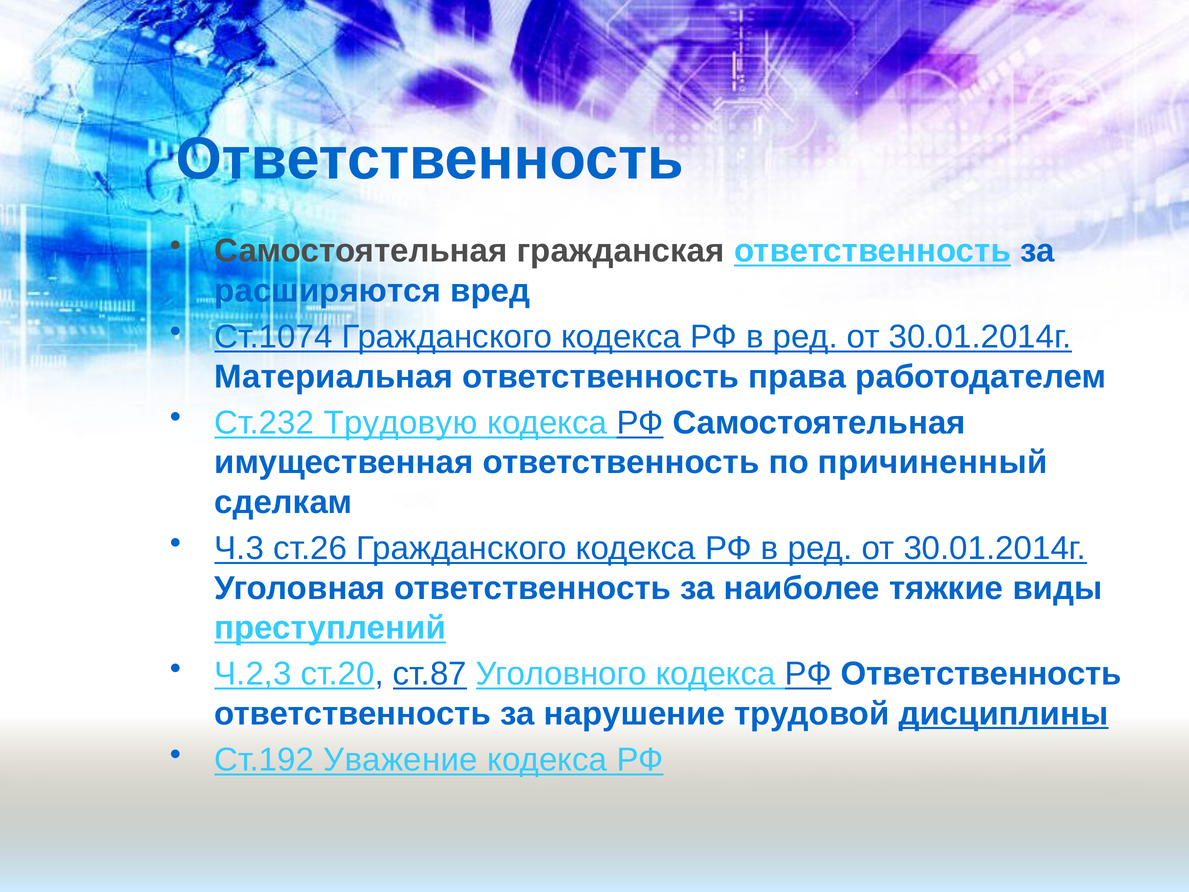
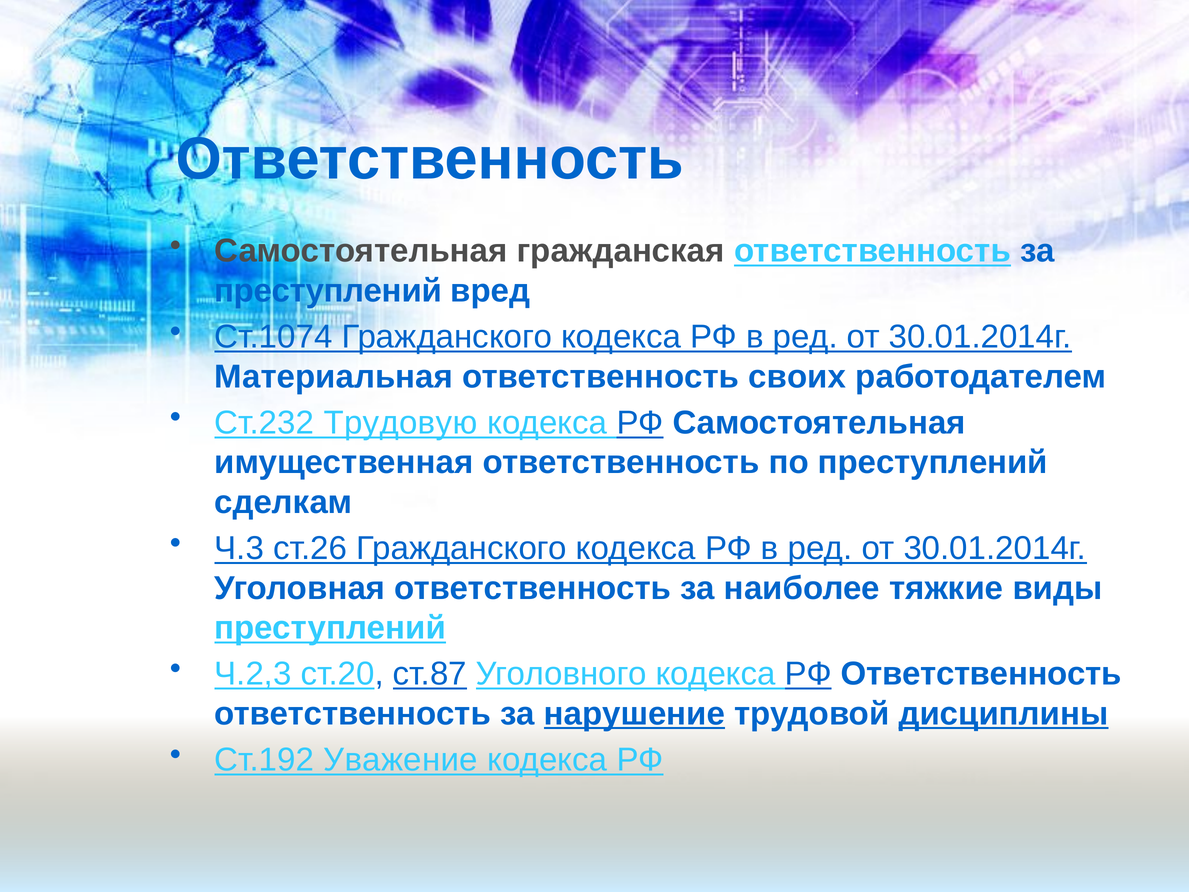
расширяются at (328, 291): расширяются -> преступлений
права: права -> своих
по причиненный: причиненный -> преступлений
нарушение underline: none -> present
